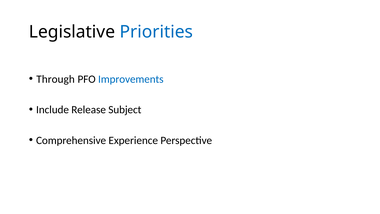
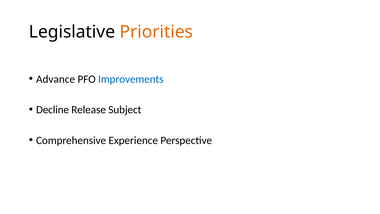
Priorities colour: blue -> orange
Through: Through -> Advance
Include: Include -> Decline
